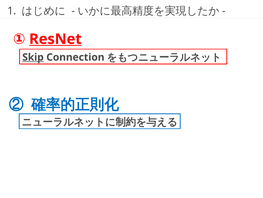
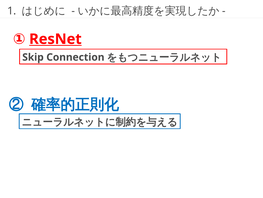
Skip underline: present -> none
